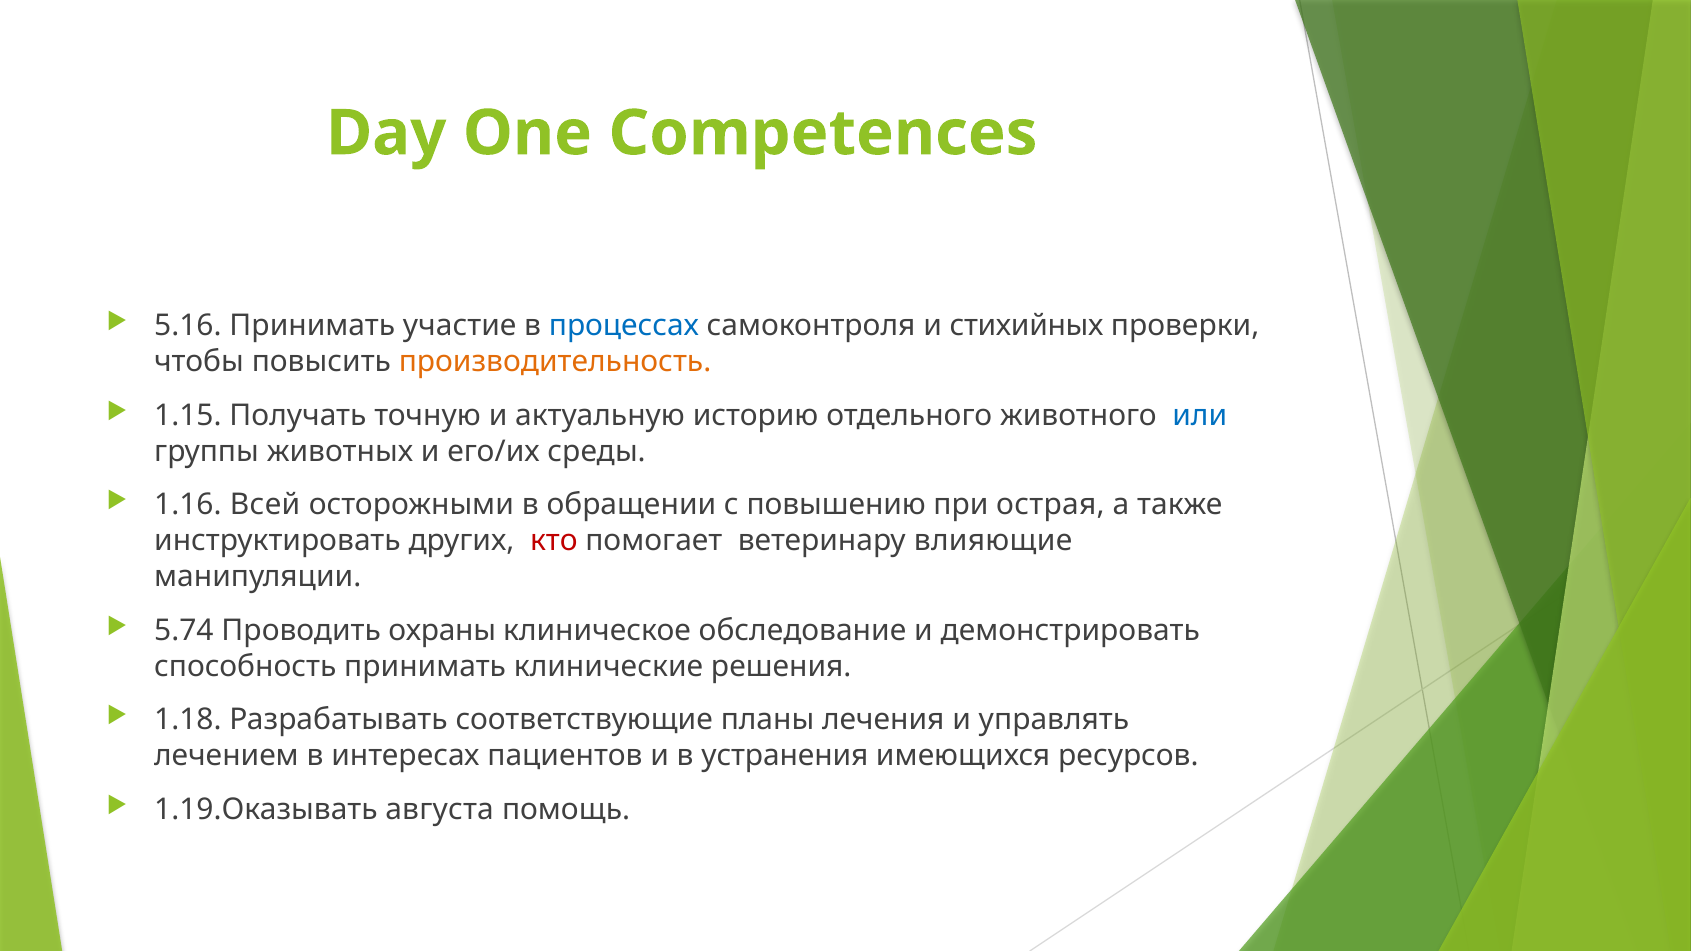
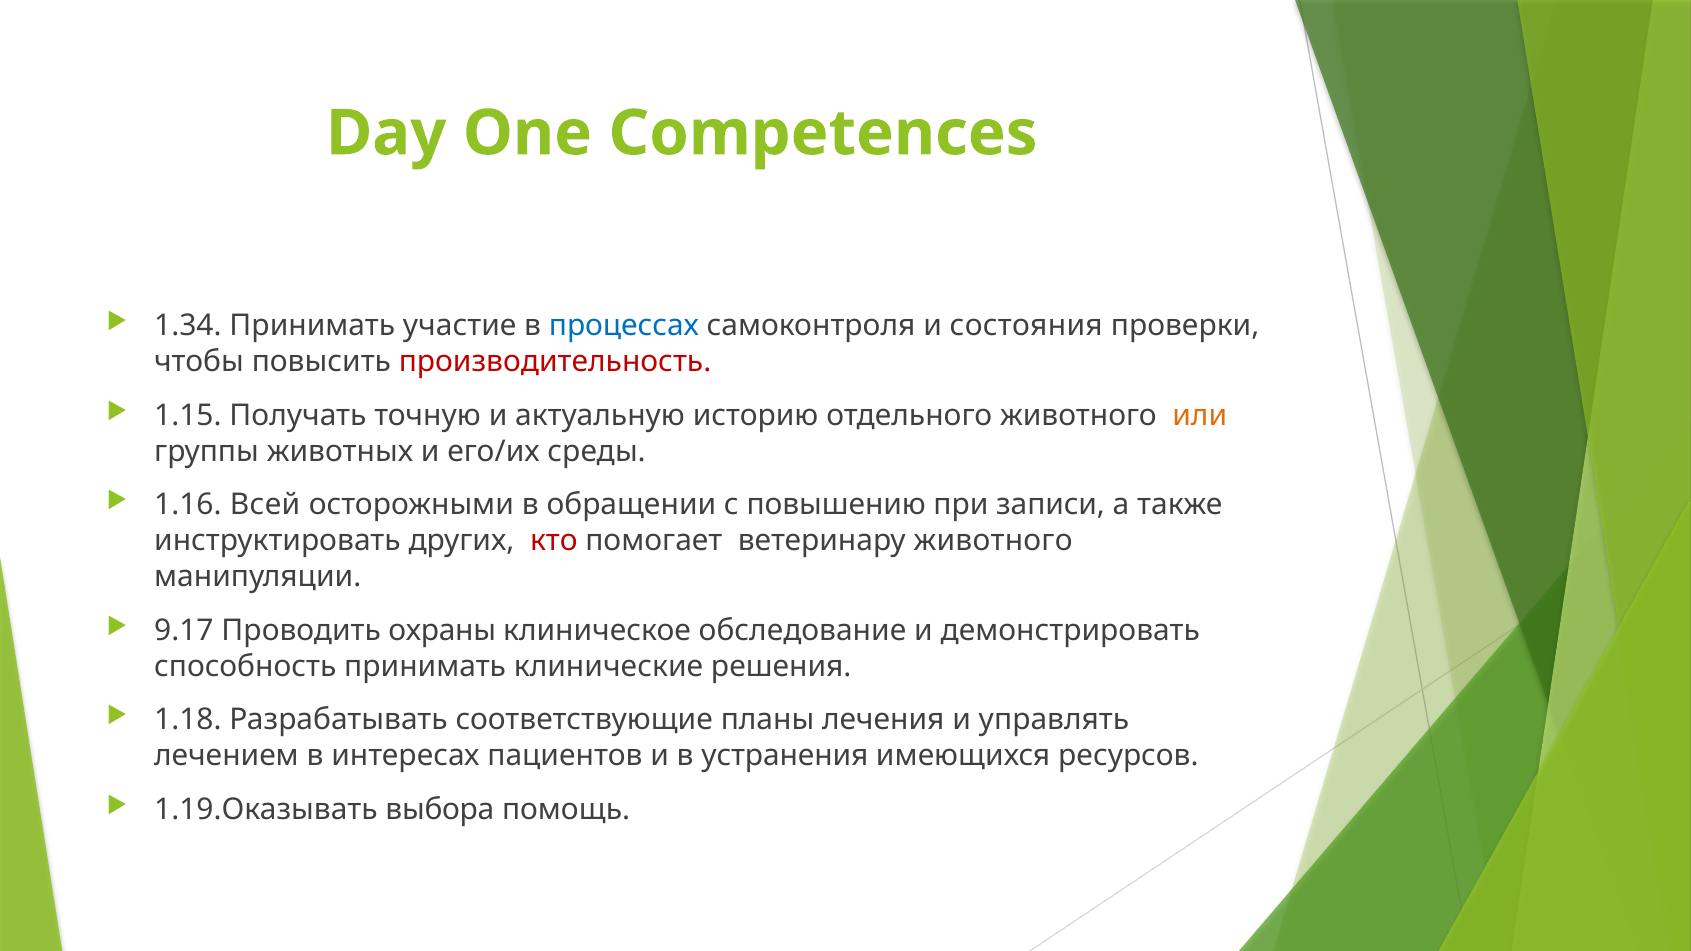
5.16: 5.16 -> 1.34
стихийных: стихийных -> состояния
производительность colour: orange -> red
или colour: blue -> orange
острая: острая -> записи
ветеринару влияющие: влияющие -> животного
5.74: 5.74 -> 9.17
августа: августа -> выбора
